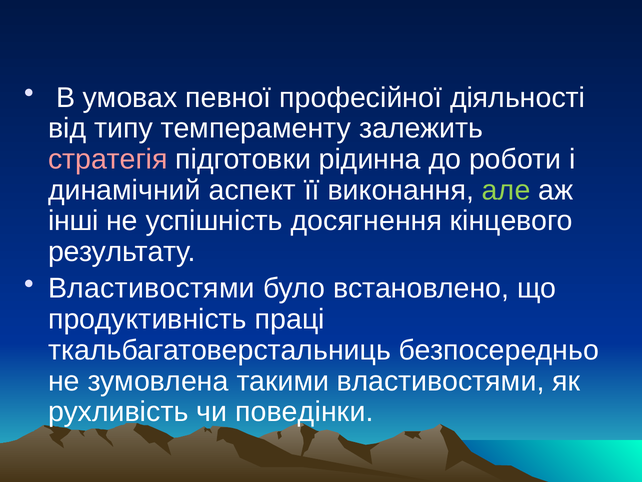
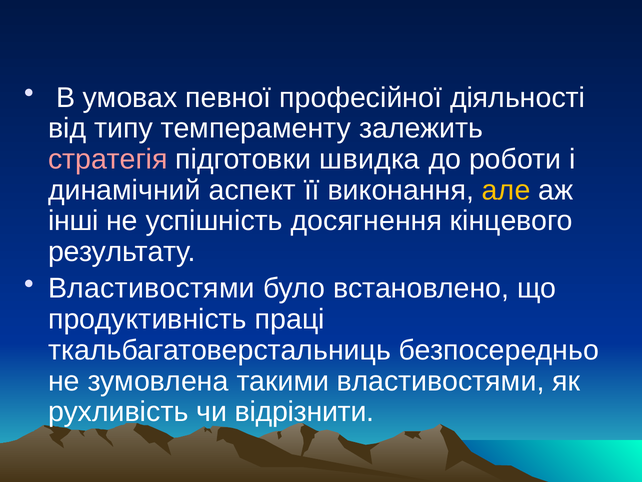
рідинна: рідинна -> швидка
але colour: light green -> yellow
поведінки: поведінки -> відрізнити
